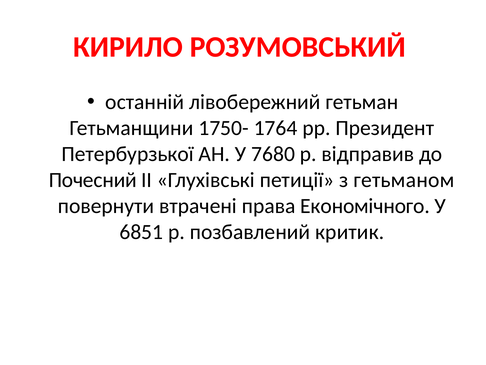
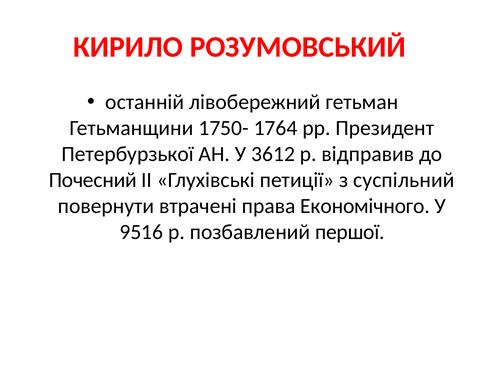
7680: 7680 -> 3612
гетьманом: гетьманом -> суспільний
6851: 6851 -> 9516
критик: критик -> першої
